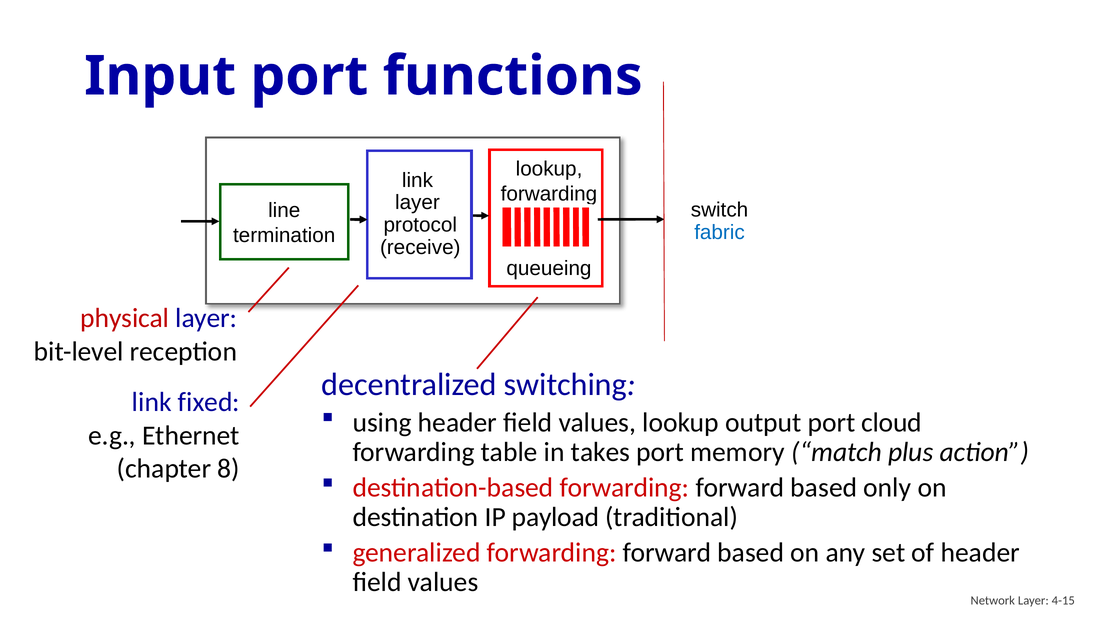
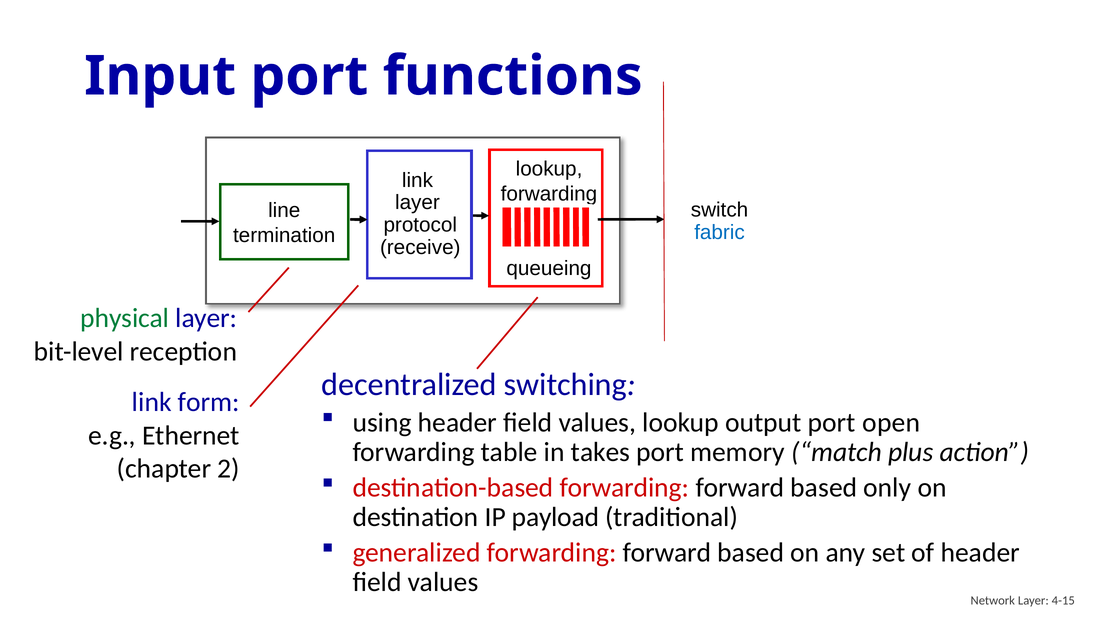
physical colour: red -> green
fixed: fixed -> form
cloud: cloud -> open
8: 8 -> 2
